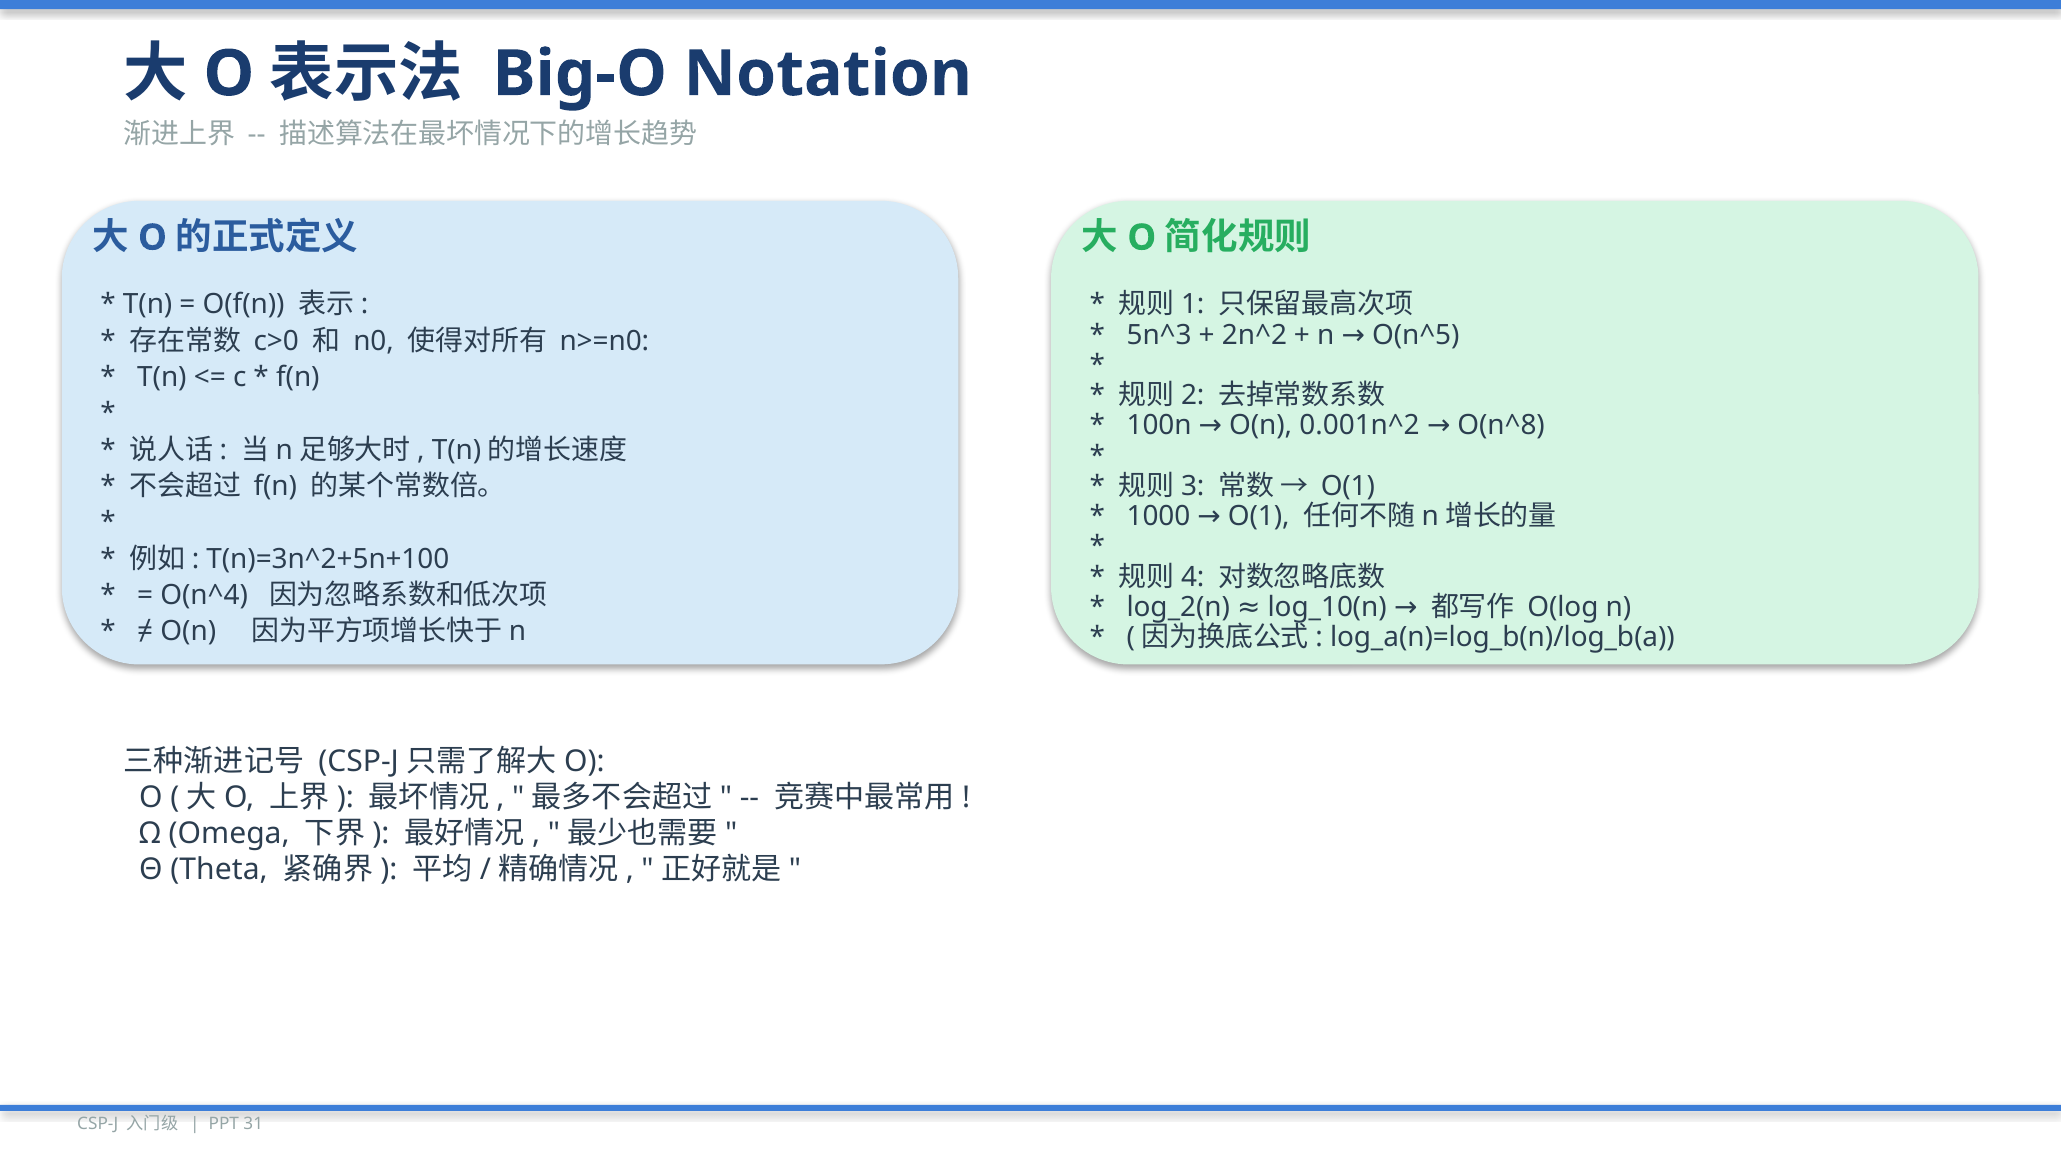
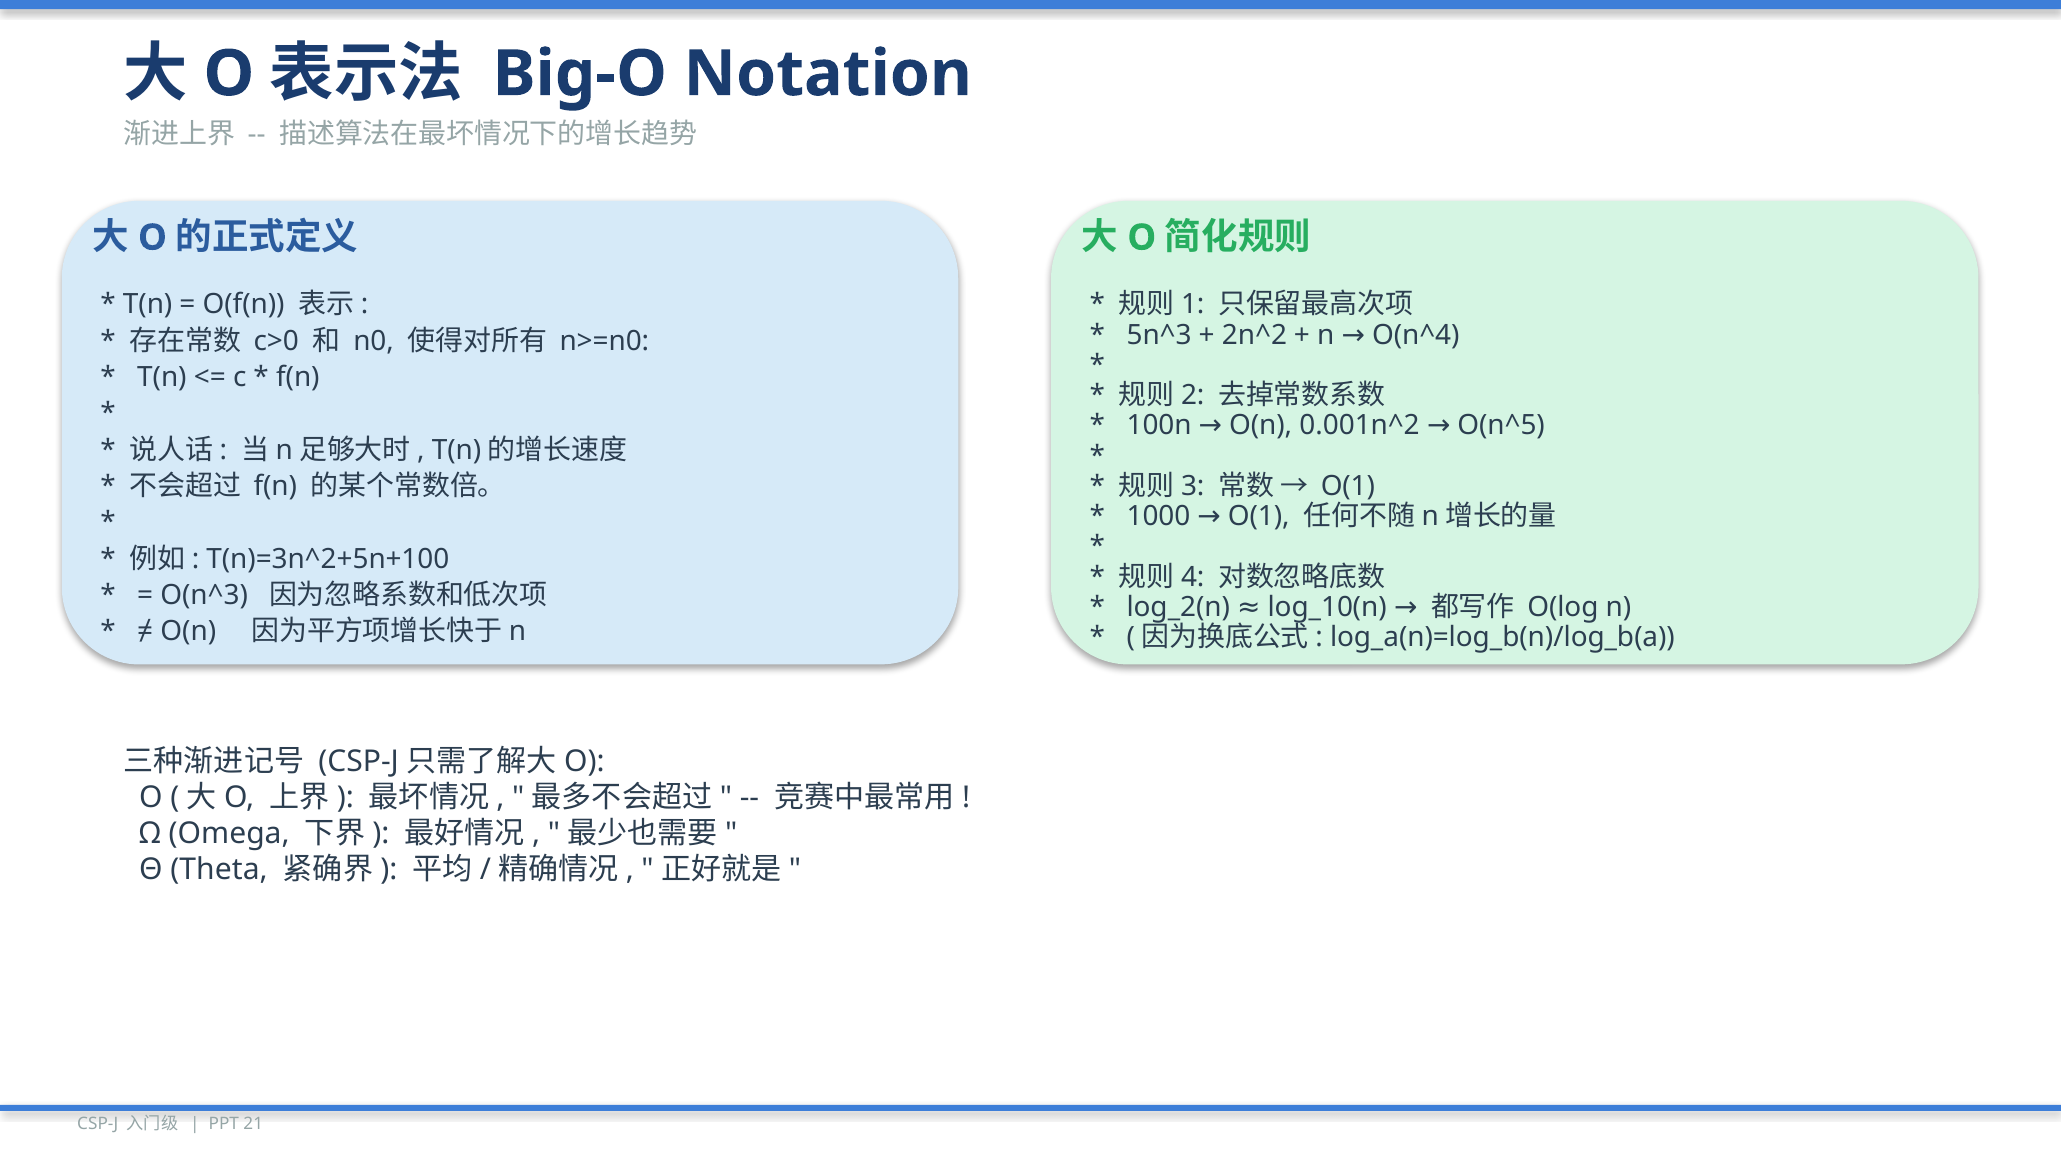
O(n^5: O(n^5 -> O(n^4
O(n^8: O(n^8 -> O(n^5
O(n^4: O(n^4 -> O(n^3
31: 31 -> 21
